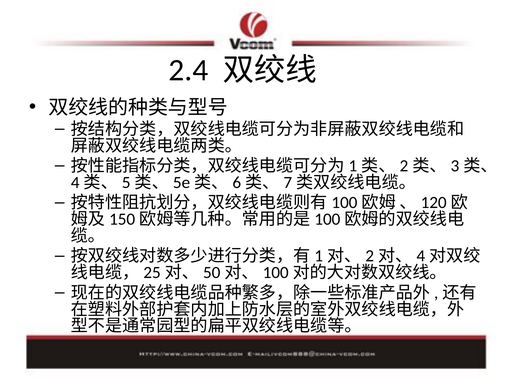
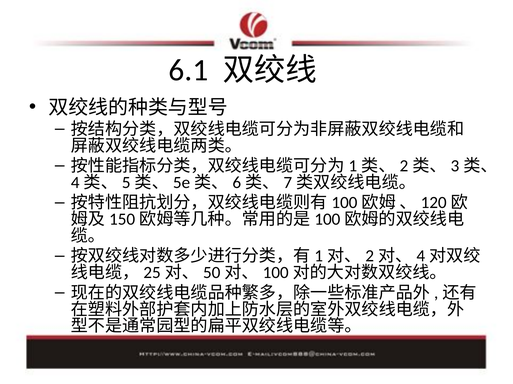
2.4: 2.4 -> 6.1
